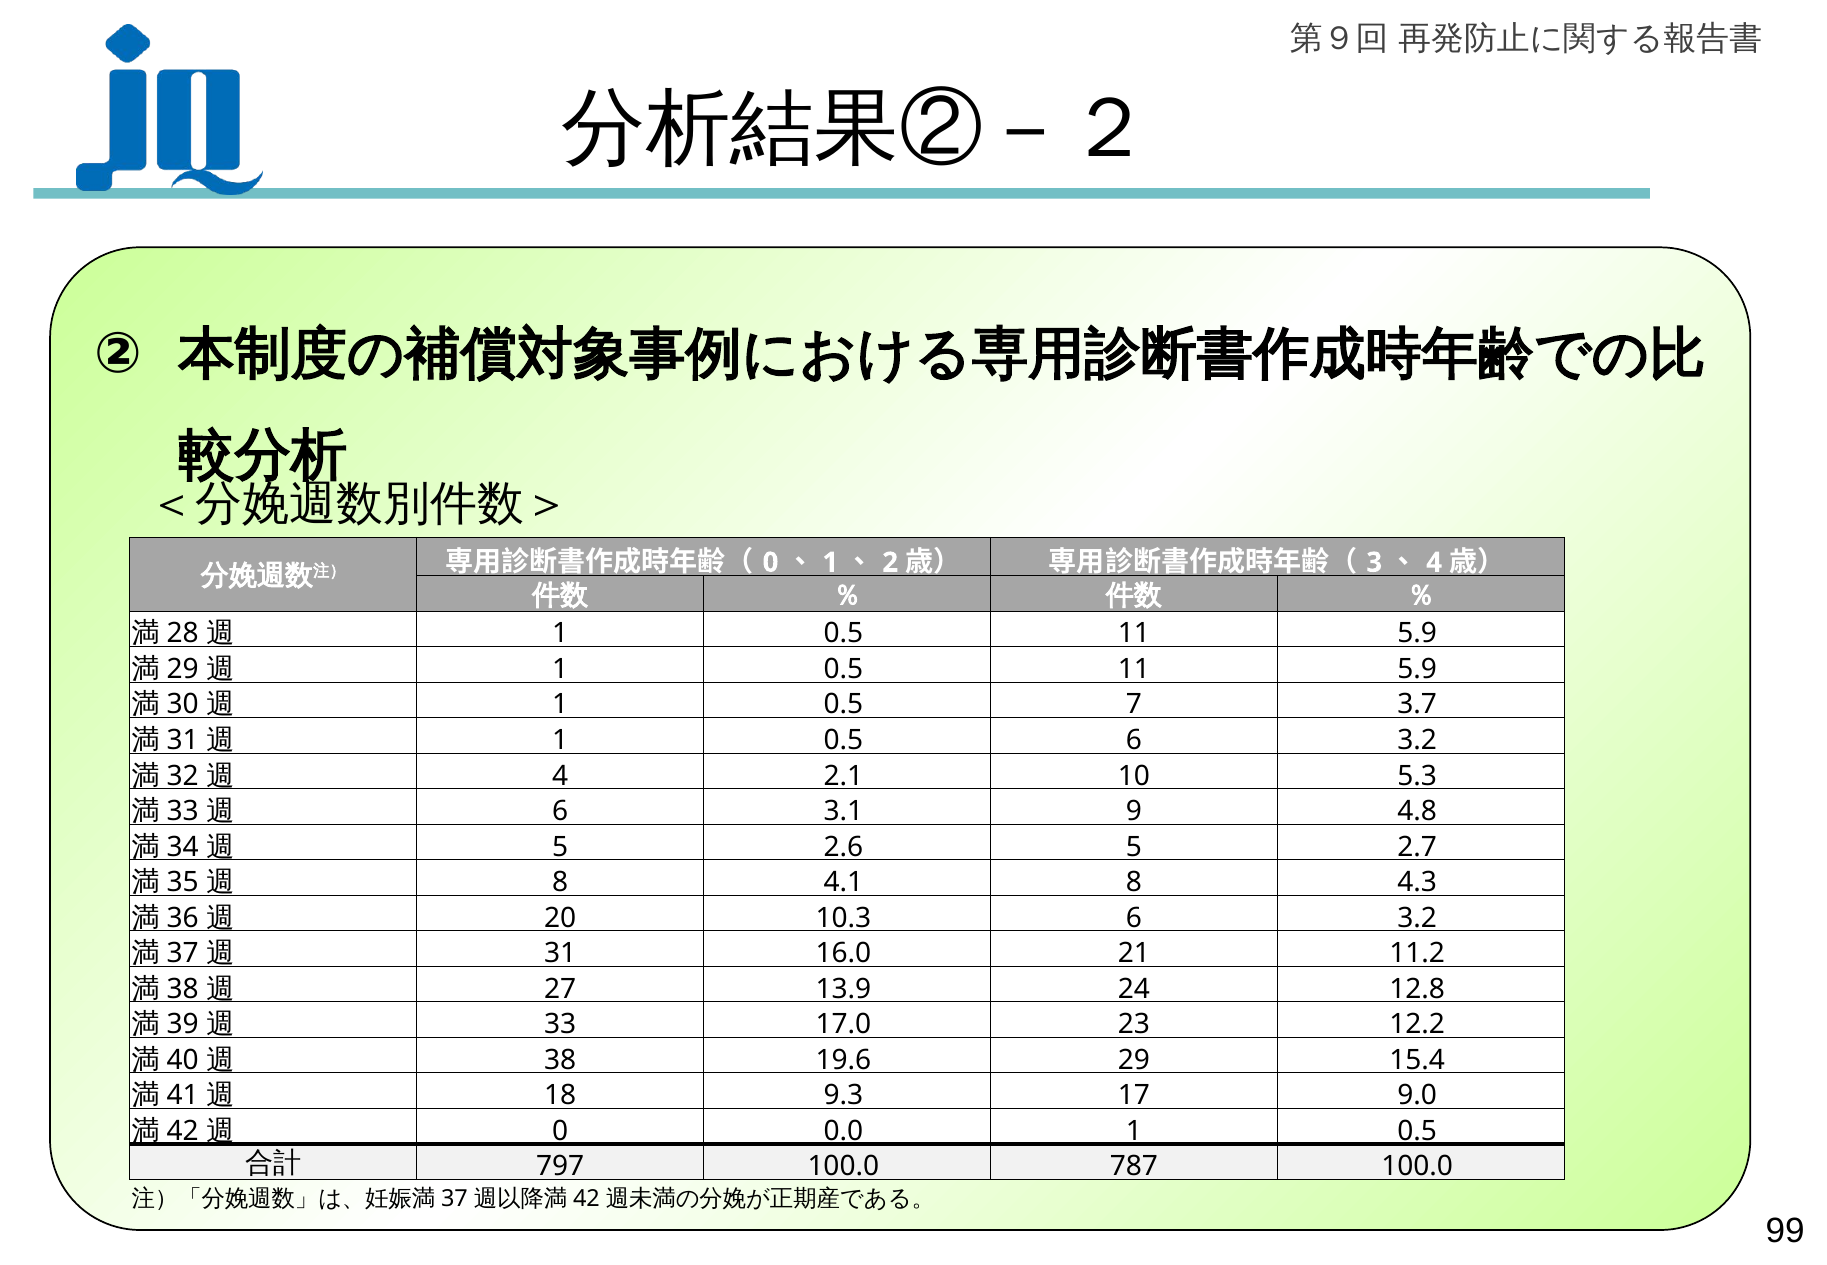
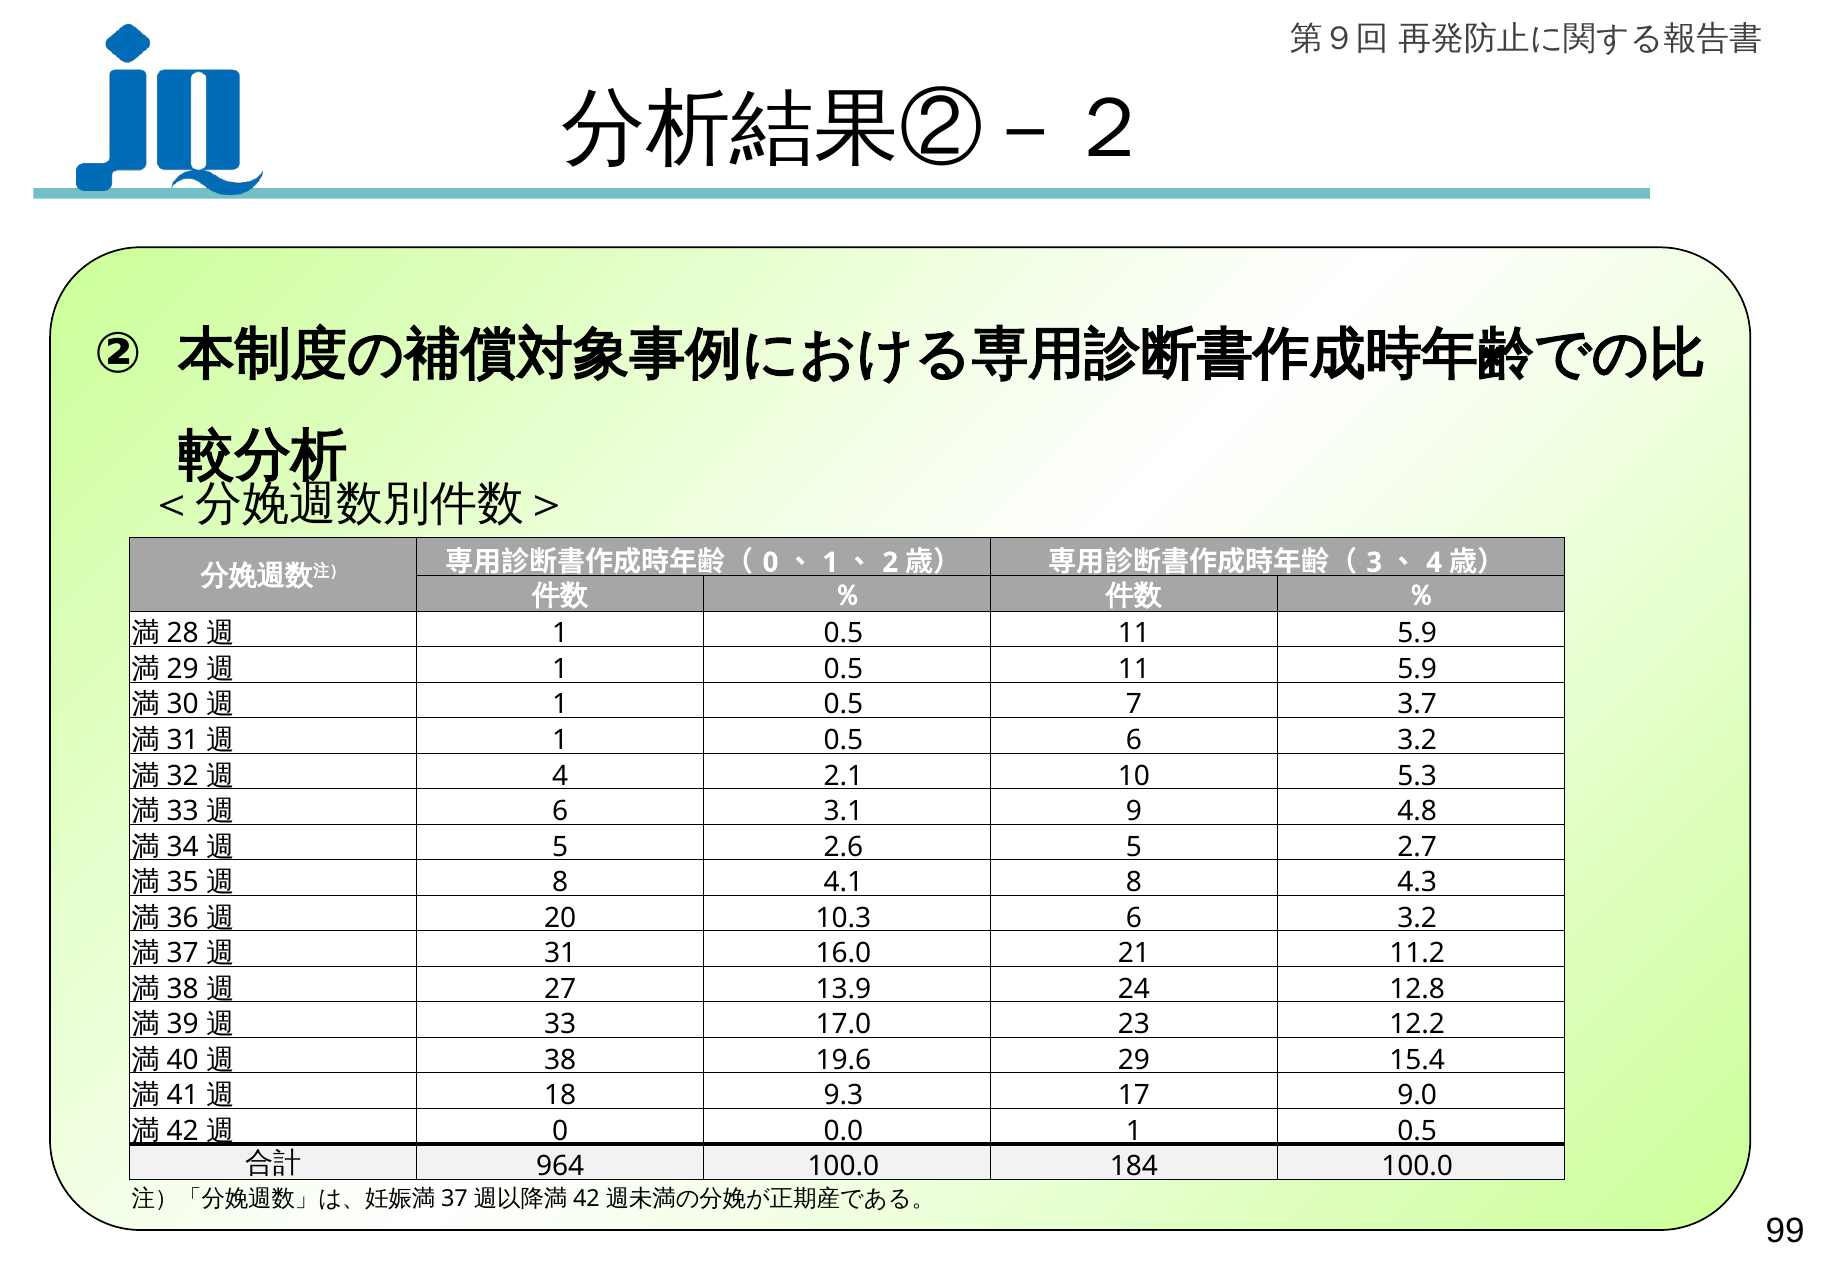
797: 797 -> 964
787: 787 -> 184
